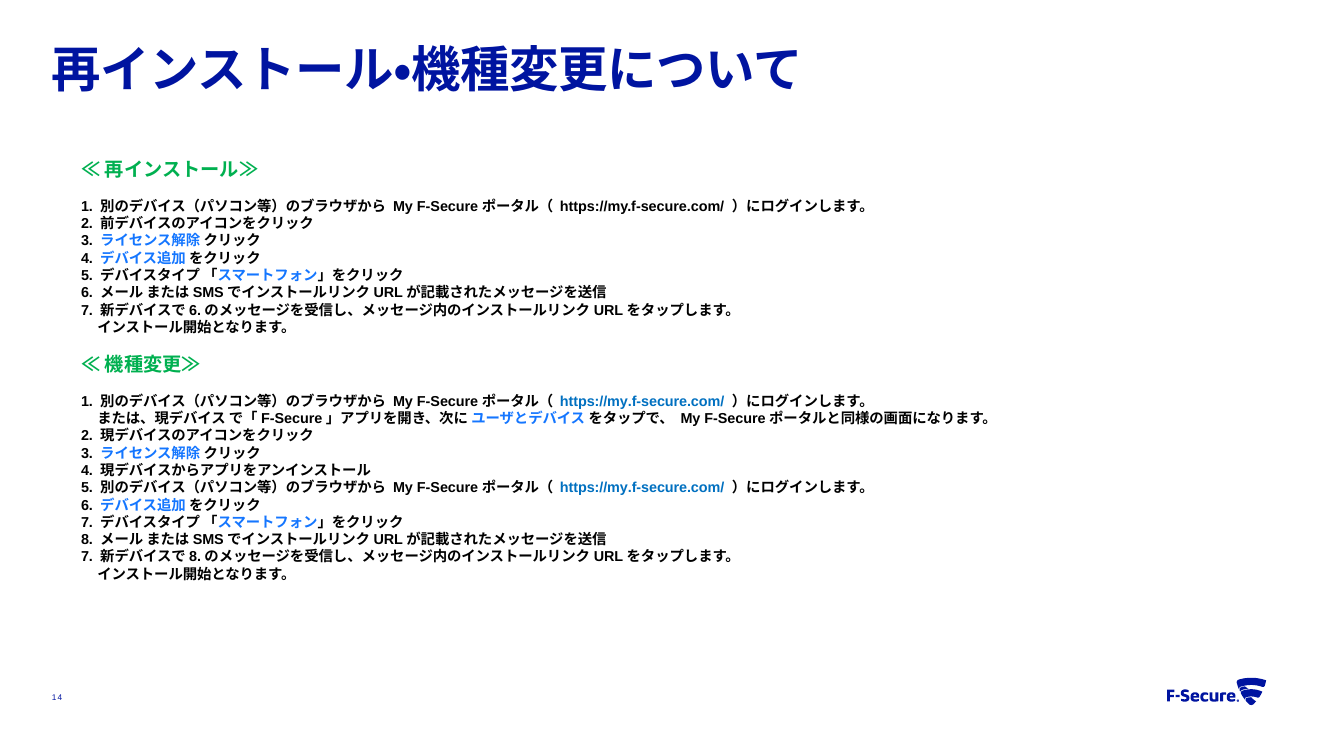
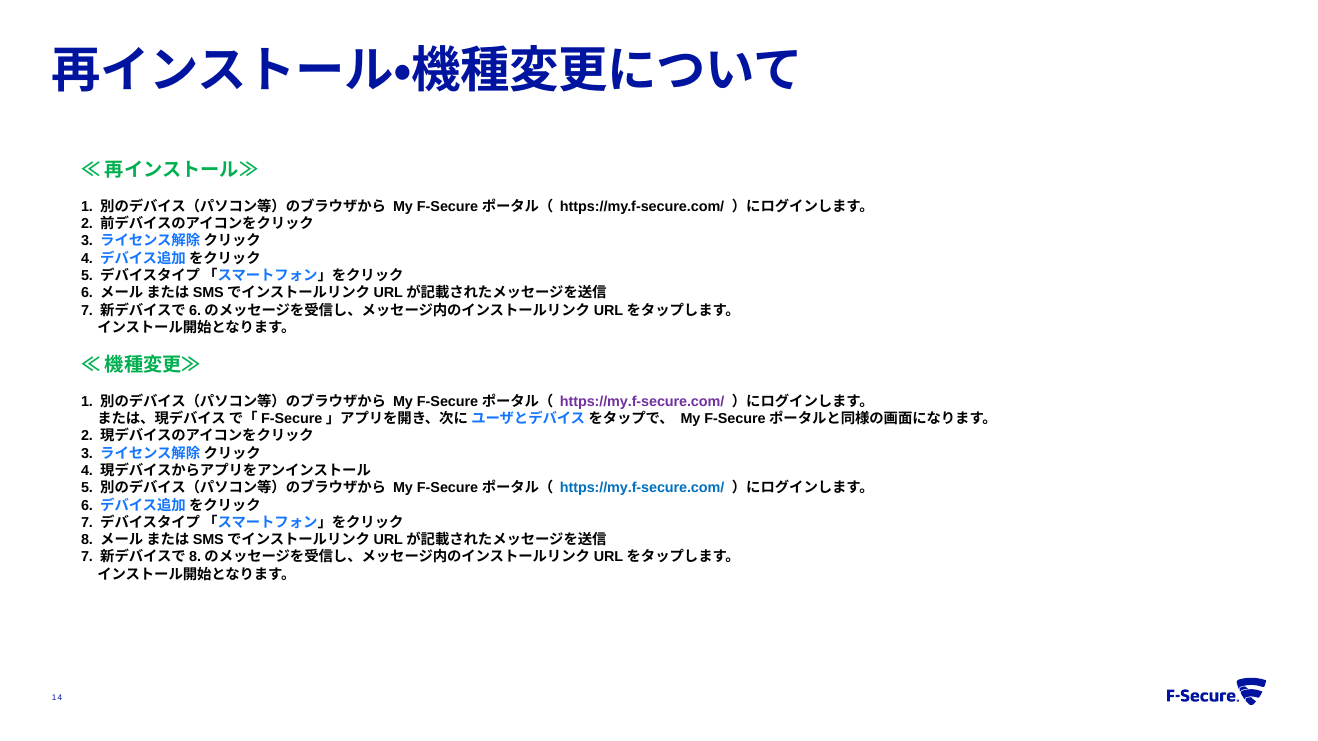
https://my.f-secure.com/ at (642, 402) colour: blue -> purple
